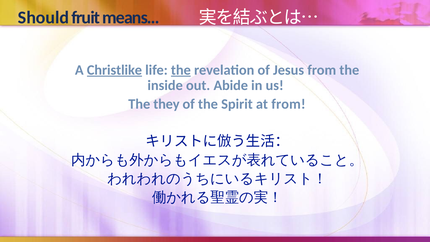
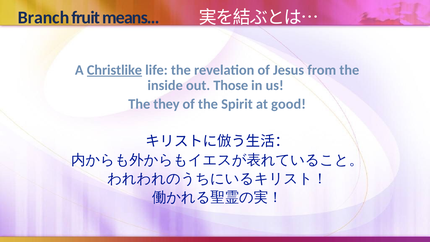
Should: Should -> Branch
the at (181, 70) underline: present -> none
Abide: Abide -> Those
at from: from -> good
